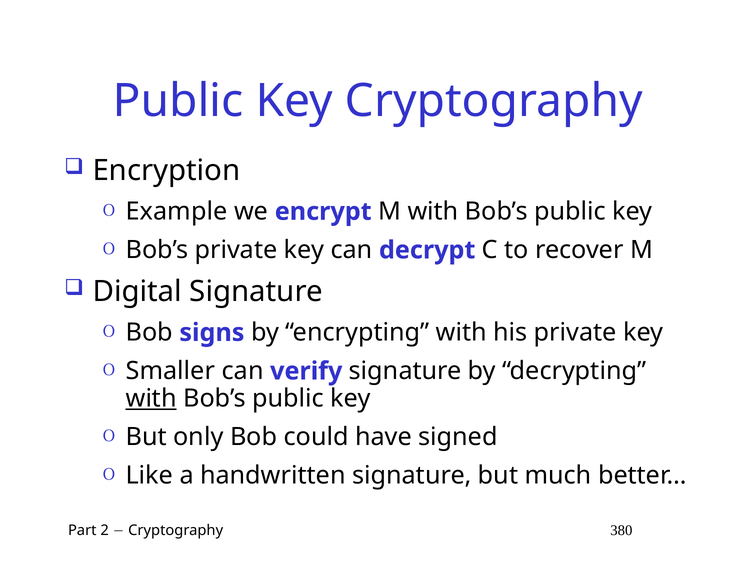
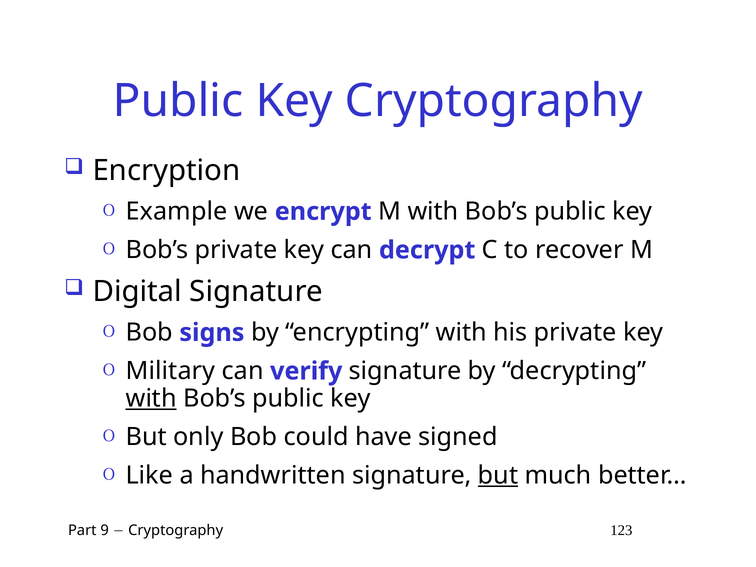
Smaller: Smaller -> Military
but at (498, 475) underline: none -> present
2: 2 -> 9
380: 380 -> 123
